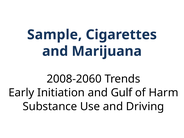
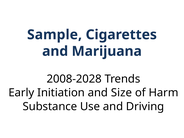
2008-2060: 2008-2060 -> 2008-2028
Gulf: Gulf -> Size
